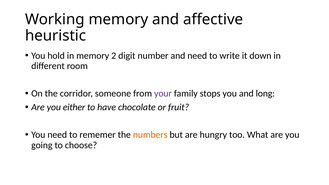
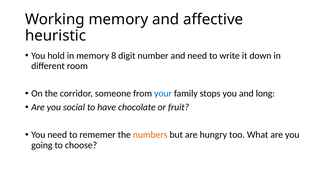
2: 2 -> 8
your colour: purple -> blue
either: either -> social
